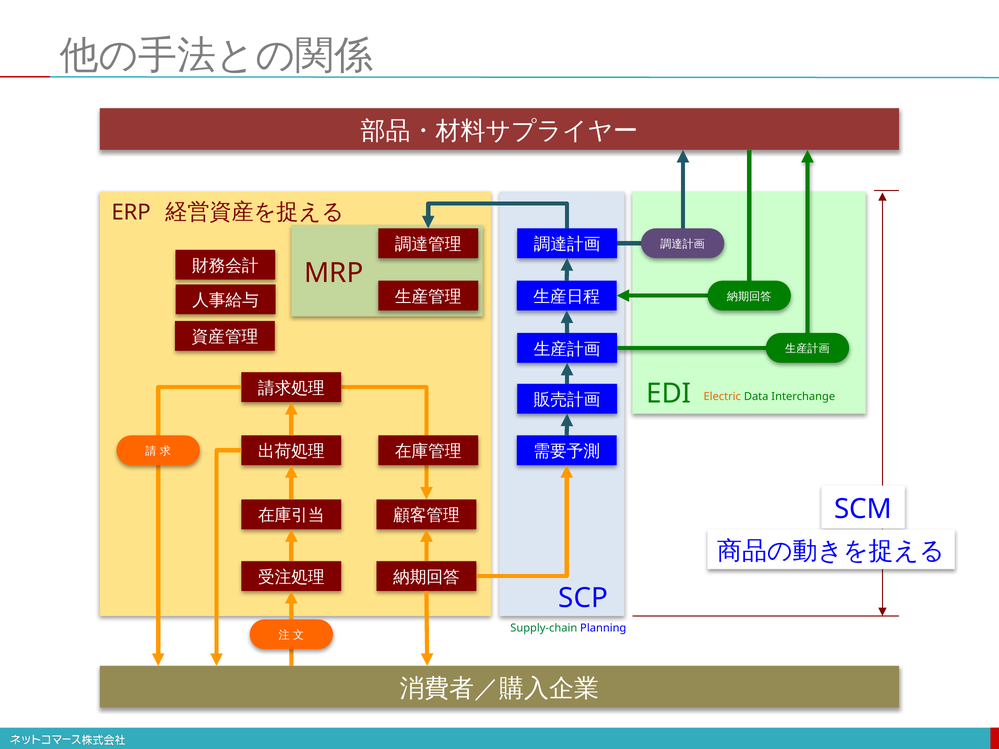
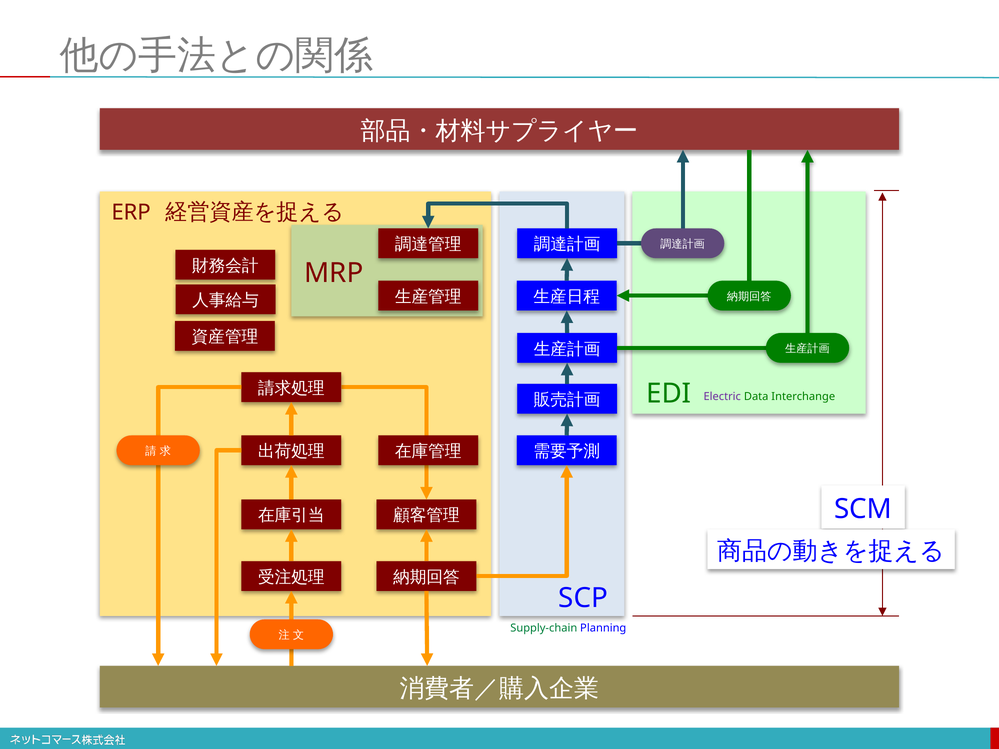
Electric colour: orange -> purple
